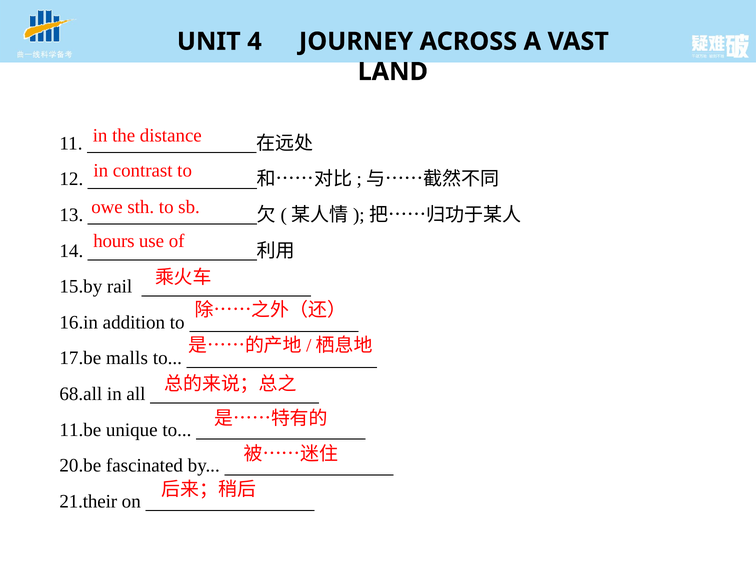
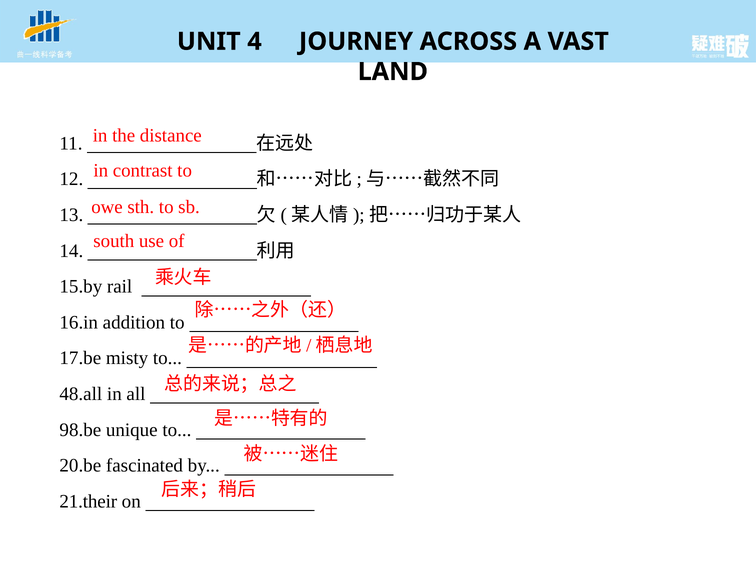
hours: hours -> south
malls: malls -> misty
68.all: 68.all -> 48.all
11.be: 11.be -> 98.be
